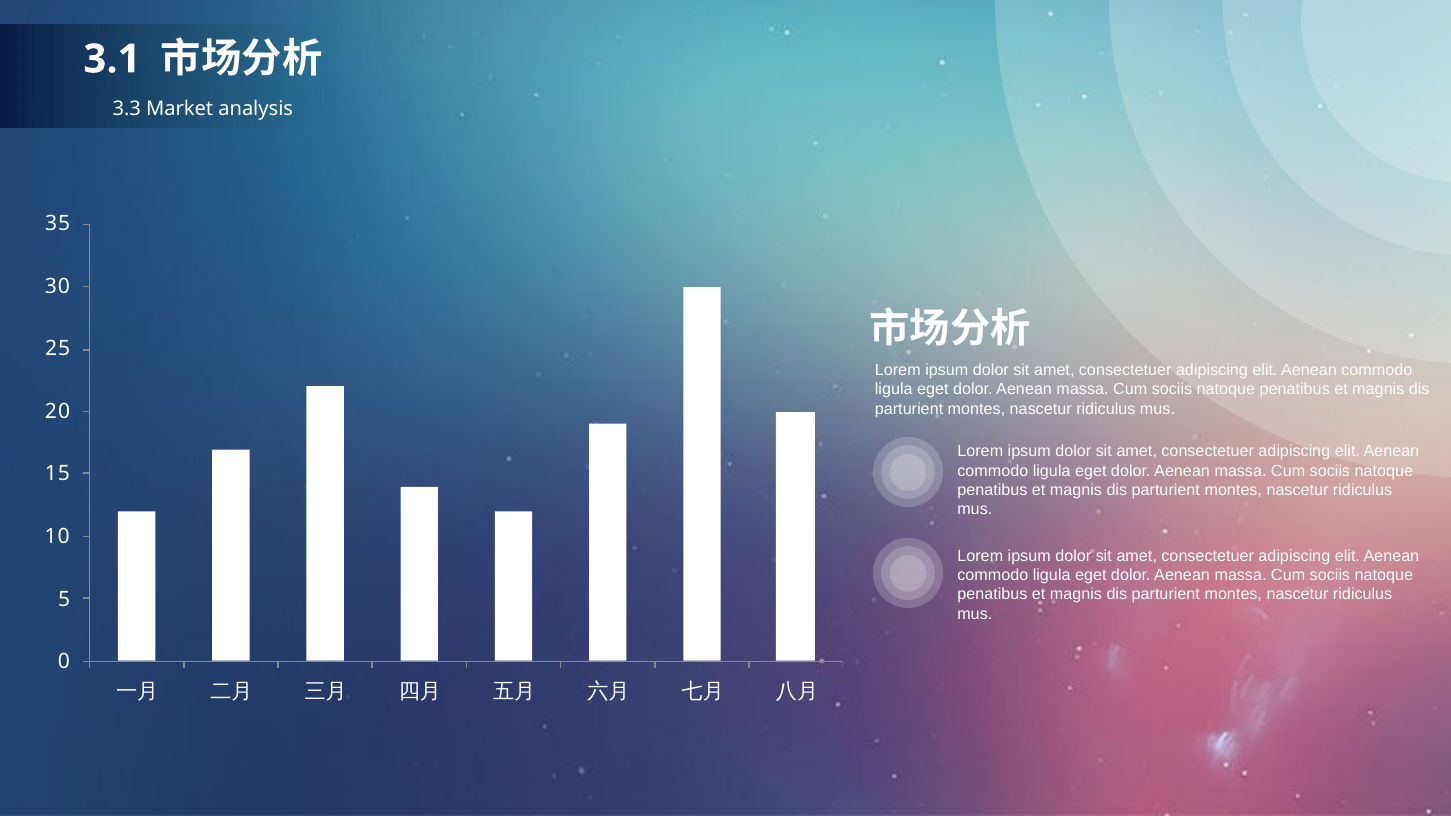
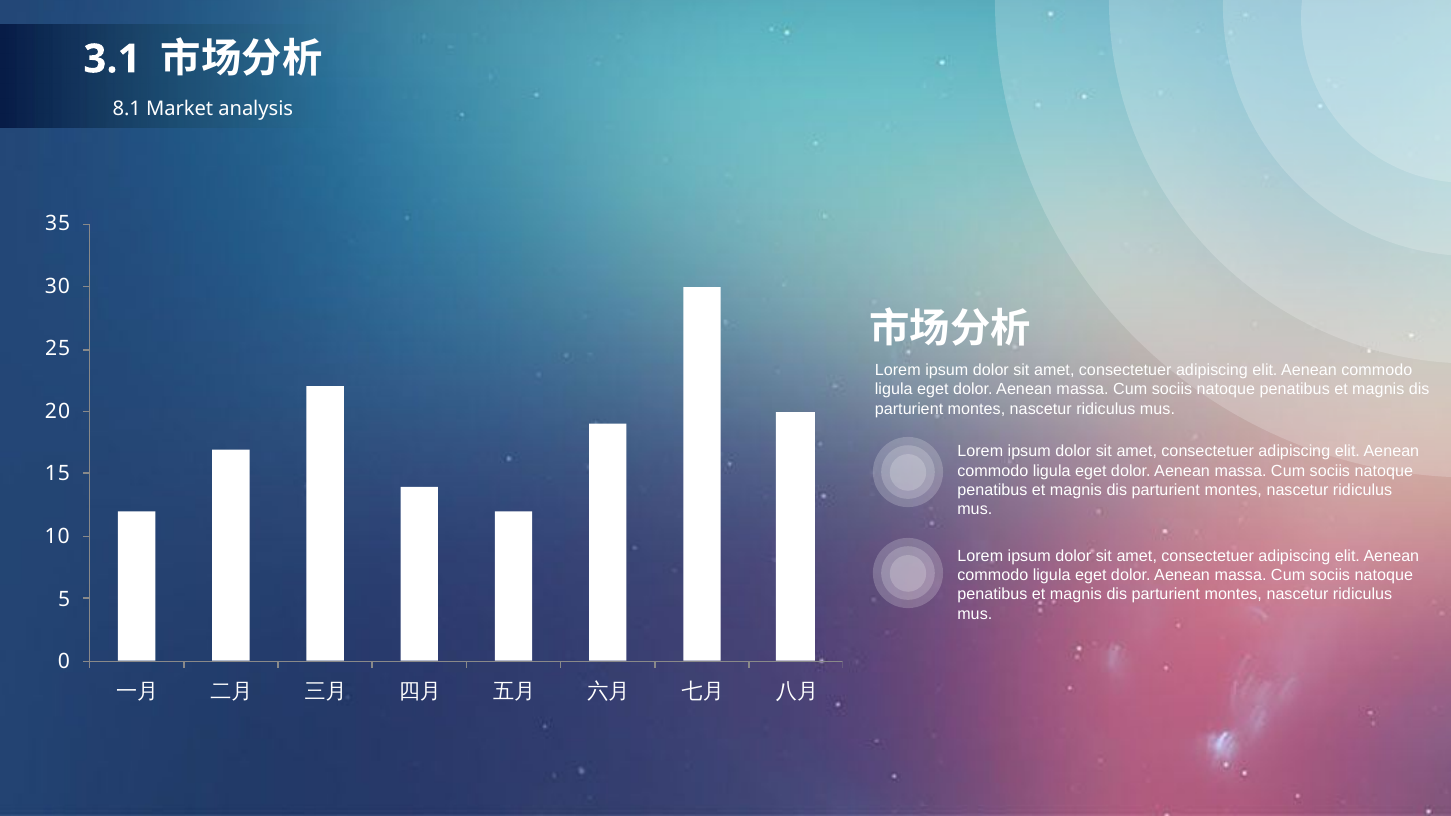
3.3: 3.3 -> 8.1
